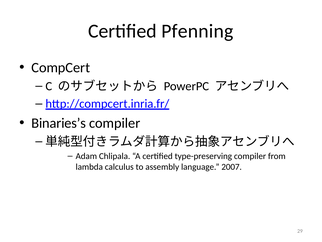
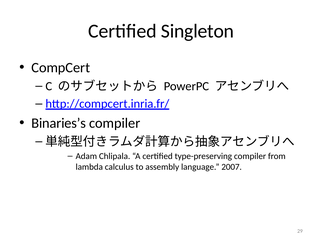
Pfenning: Pfenning -> Singleton
